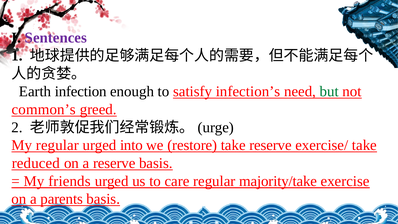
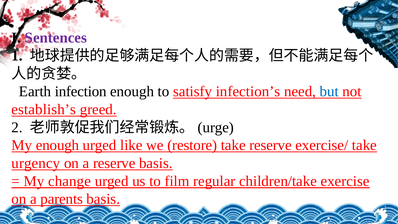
but colour: green -> blue
common’s: common’s -> establish’s
My regular: regular -> enough
into: into -> like
reduced: reduced -> urgency
friends: friends -> change
care: care -> film
majority/take: majority/take -> children/take
